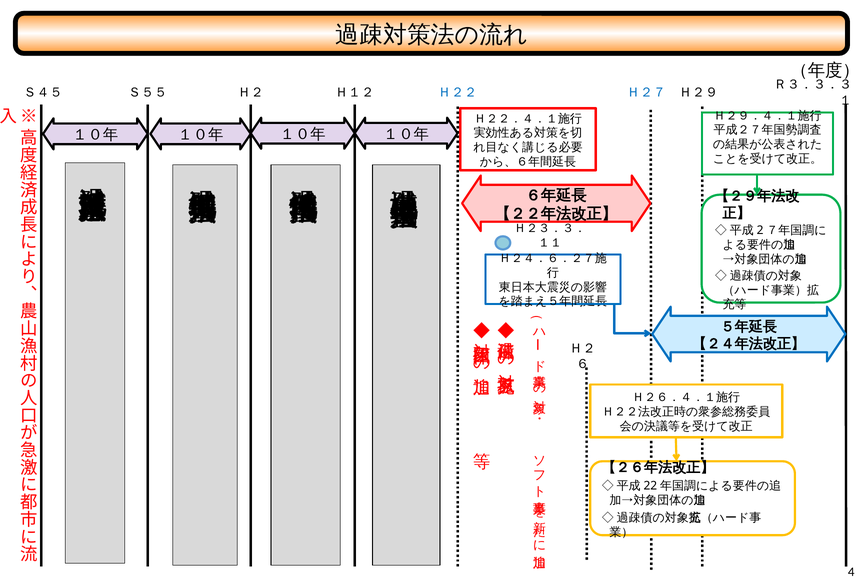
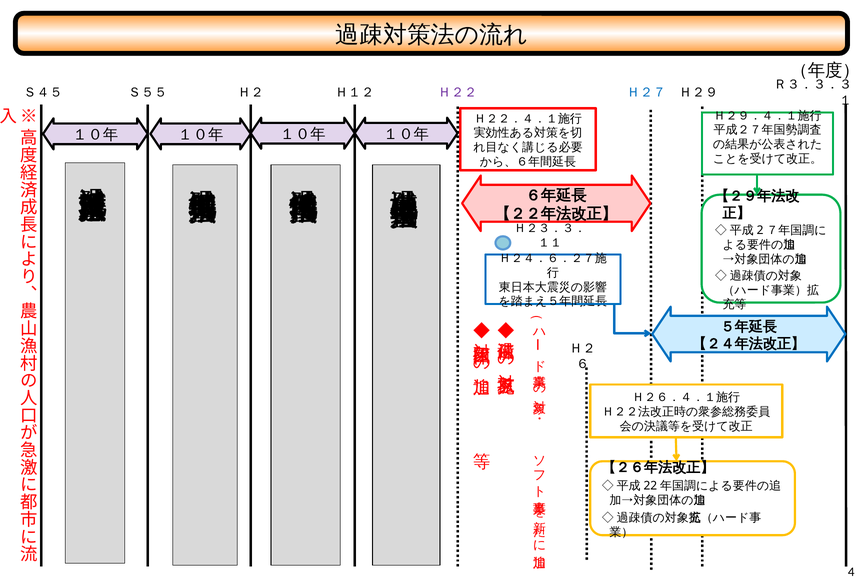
Ｈ２２ colour: blue -> purple
